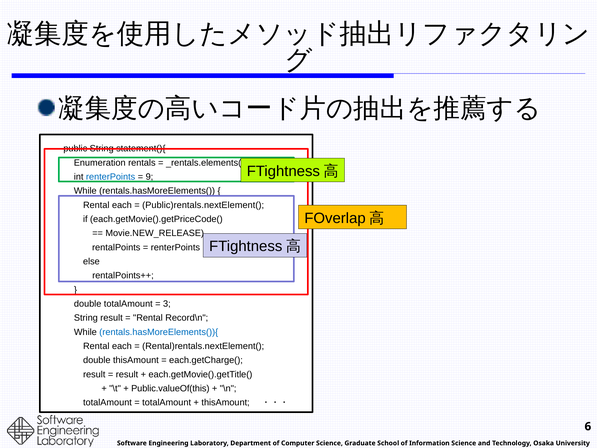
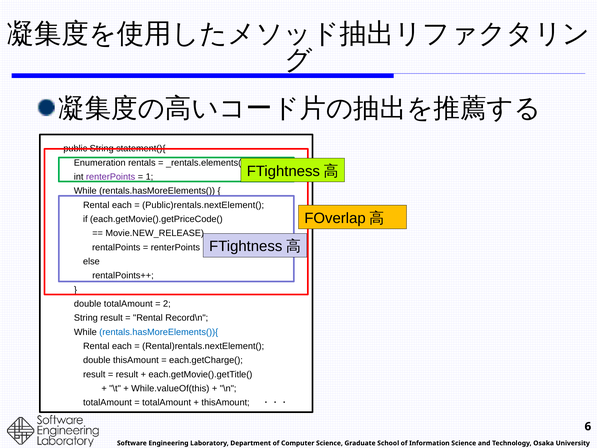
renterPoints at (111, 177) colour: blue -> purple
9: 9 -> 1
3 at (167, 304): 3 -> 2
Public.valueOf(this: Public.valueOf(this -> While.valueOf(this
